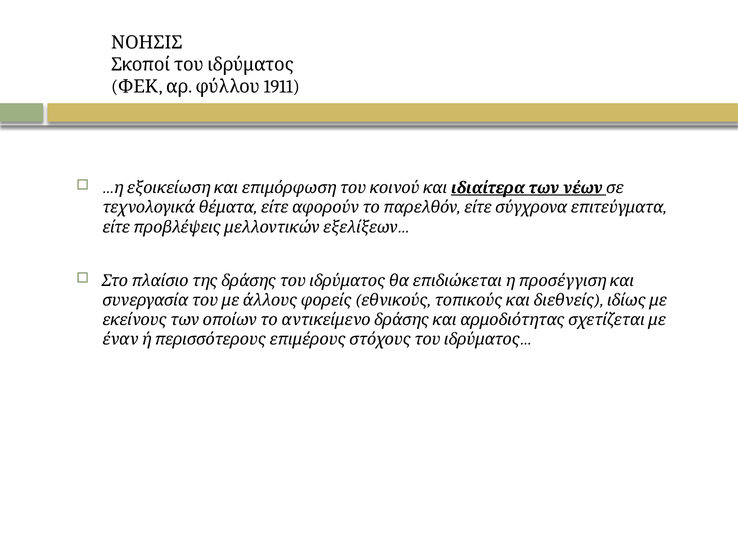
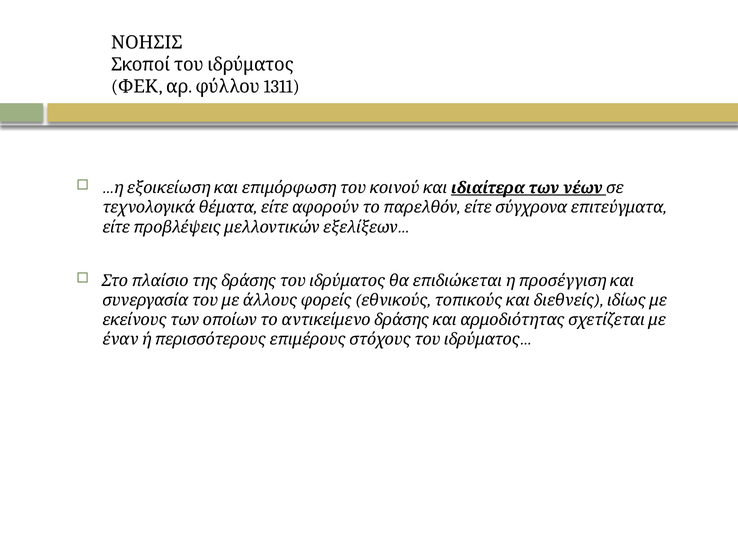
1911: 1911 -> 1311
